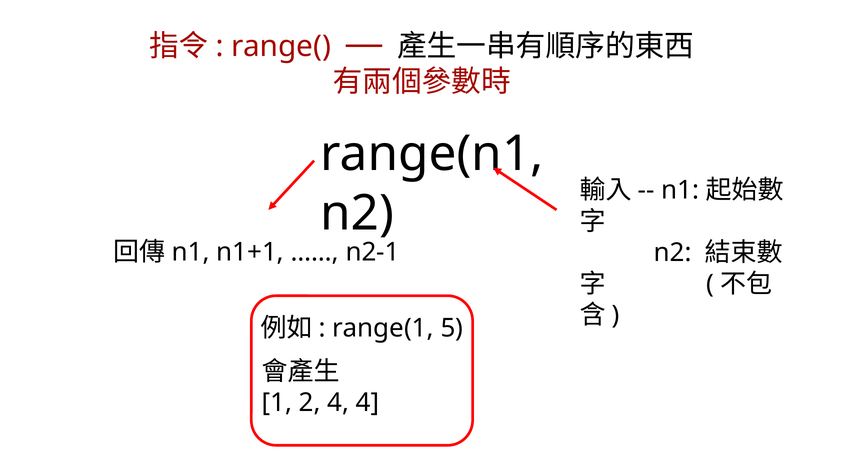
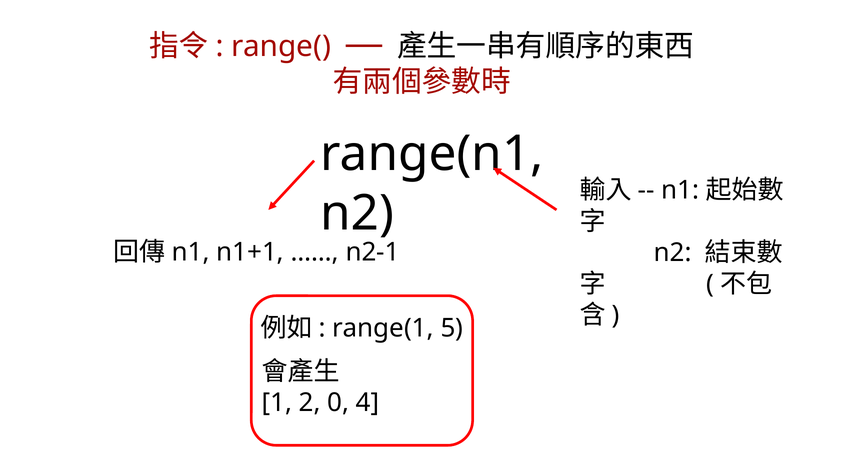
2 4: 4 -> 0
